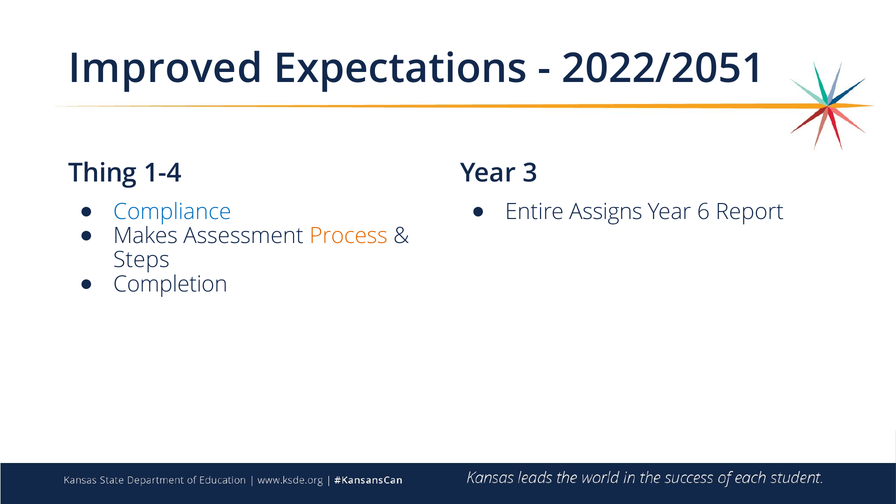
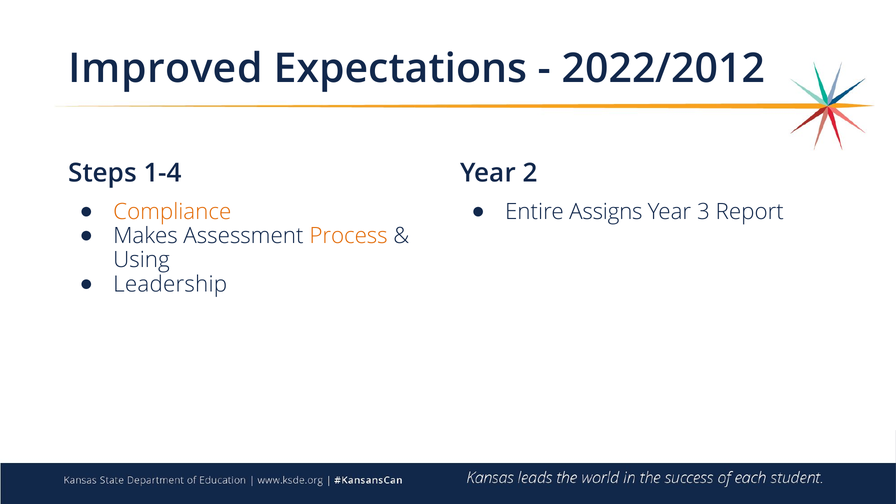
2022/2051: 2022/2051 -> 2022/2012
Thing: Thing -> Steps
3: 3 -> 2
Compliance colour: blue -> orange
6: 6 -> 3
Steps: Steps -> Using
Completion: Completion -> Leadership
